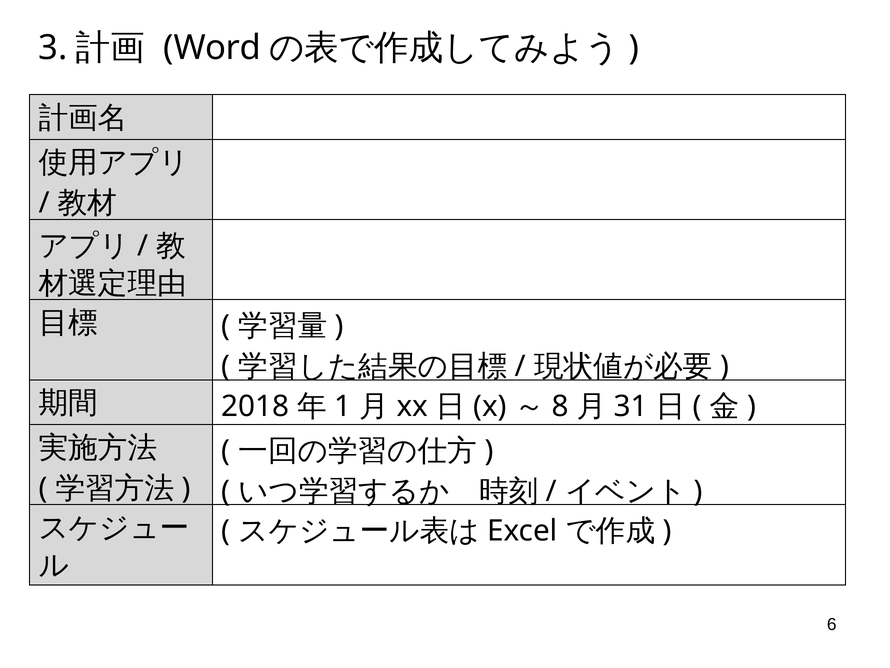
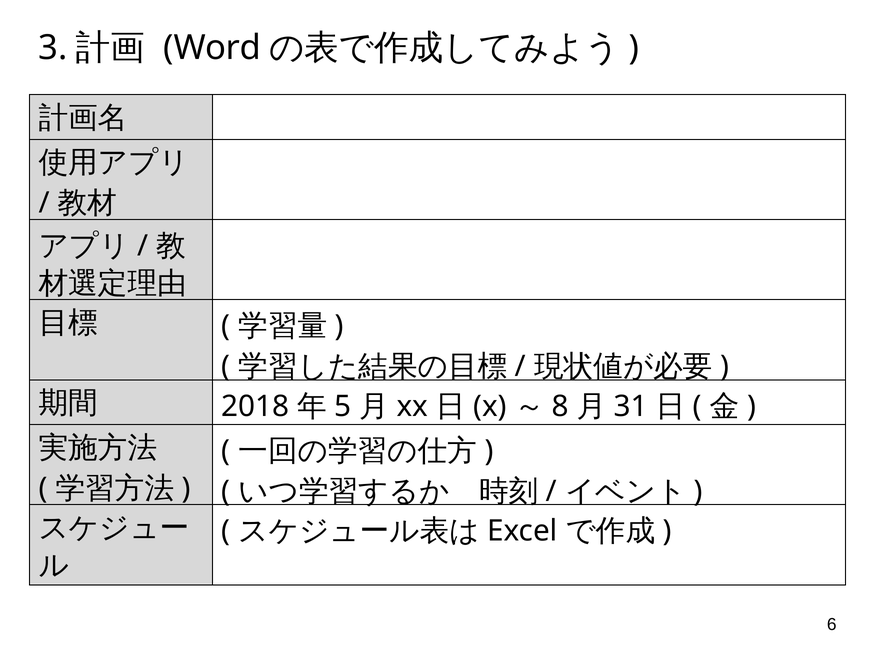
1: 1 -> 5
